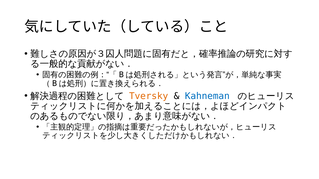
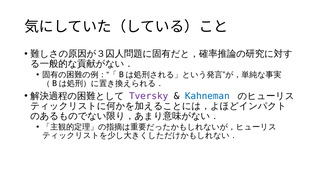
Tversky colour: orange -> purple
